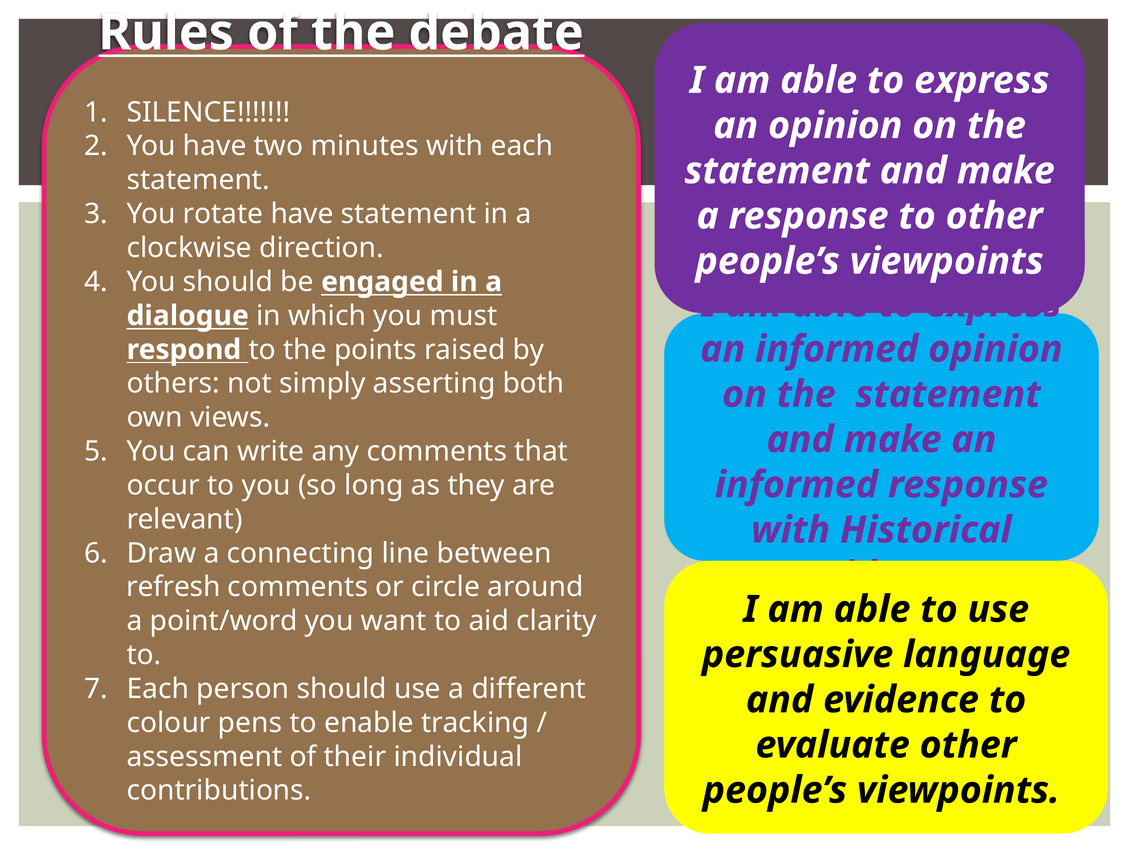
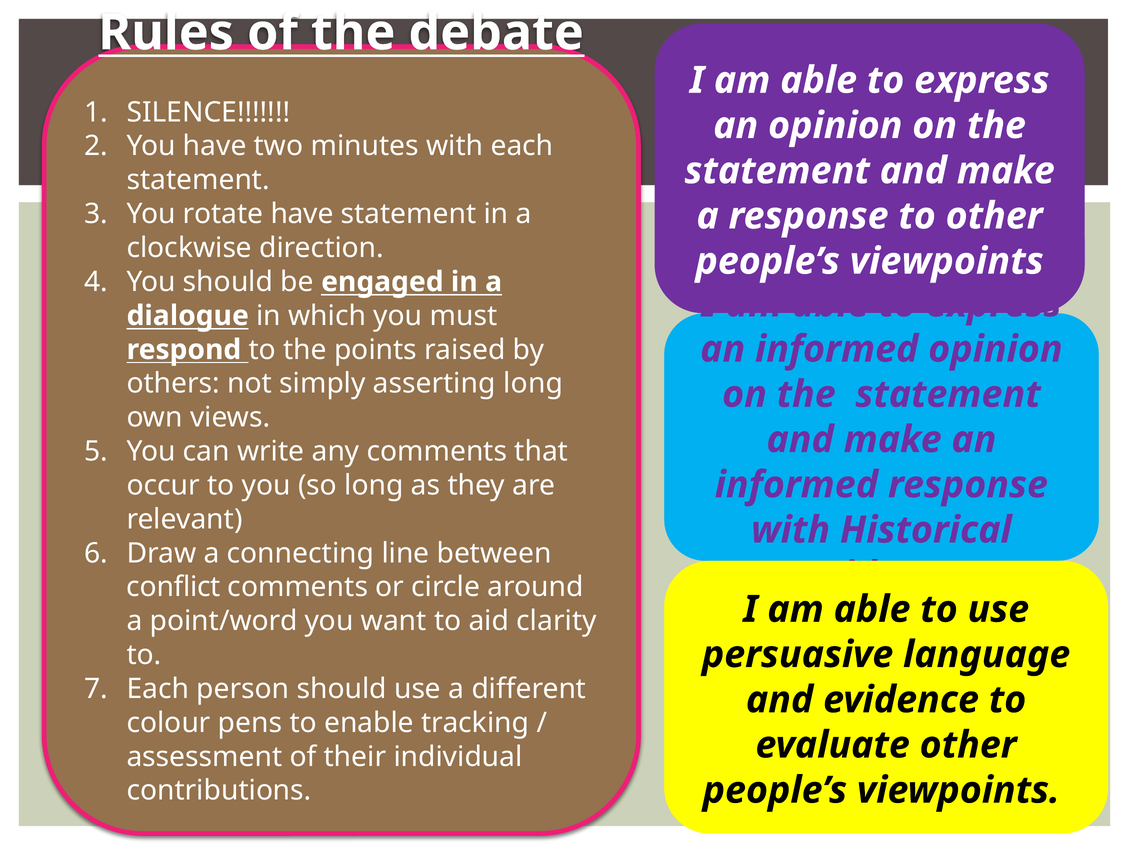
asserting both: both -> long
refresh: refresh -> conflict
